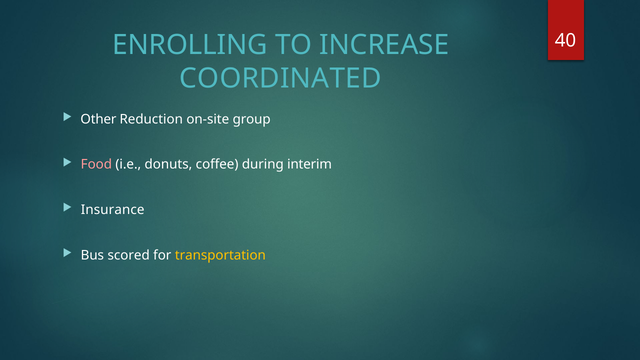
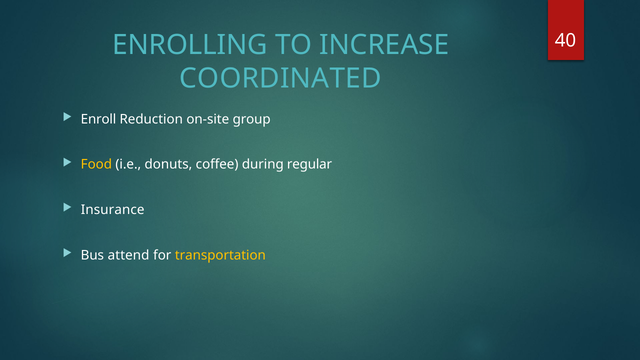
Other: Other -> Enroll
Food colour: pink -> yellow
interim: interim -> regular
scored: scored -> attend
